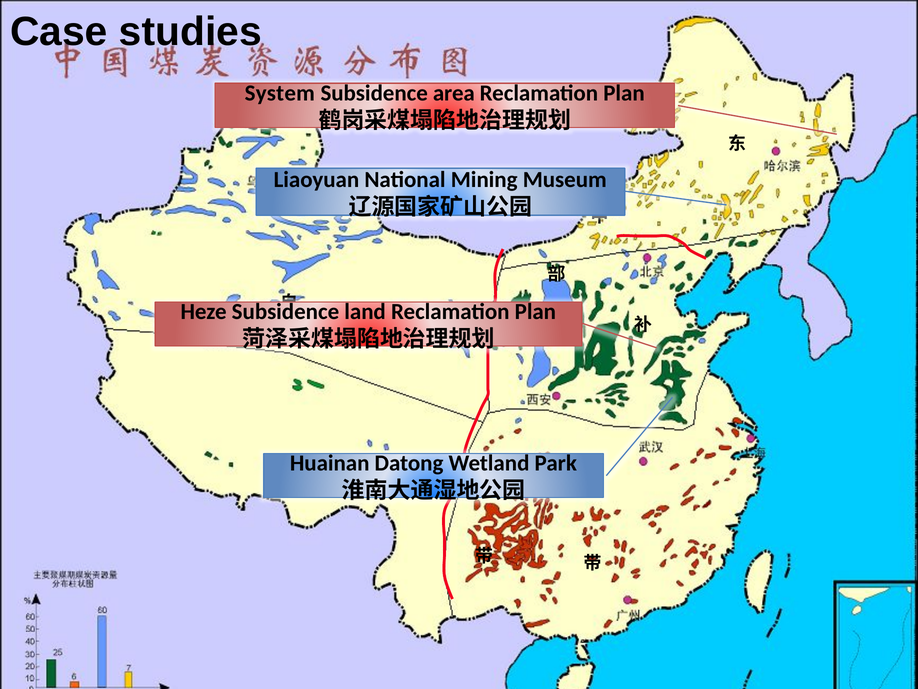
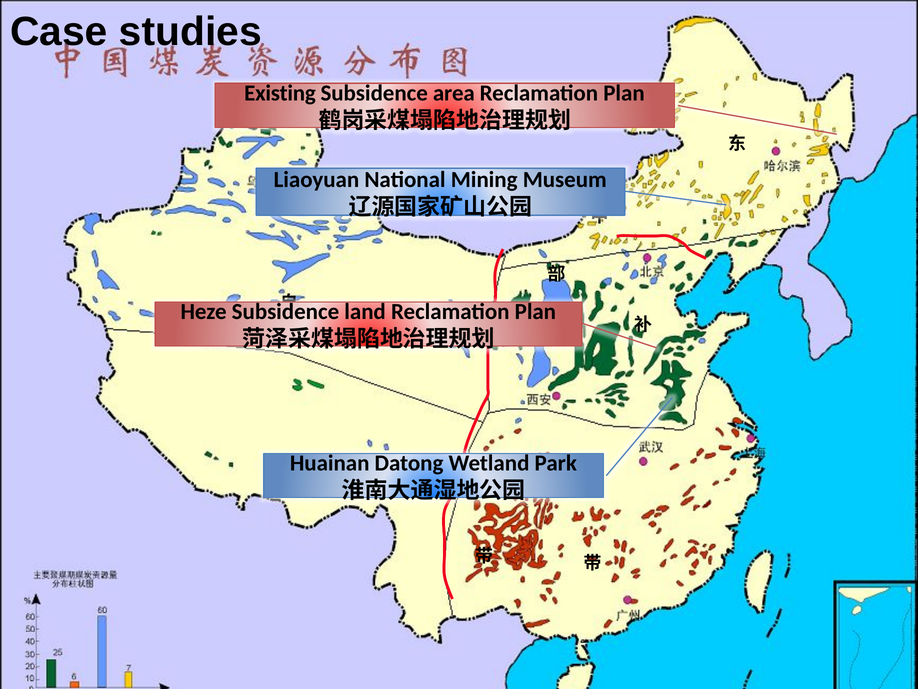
System: System -> Existing
